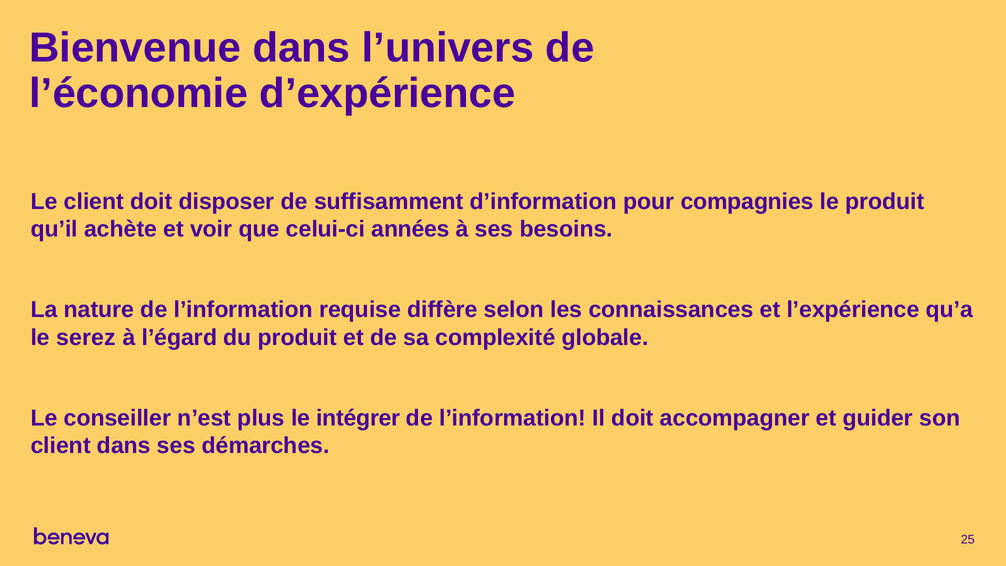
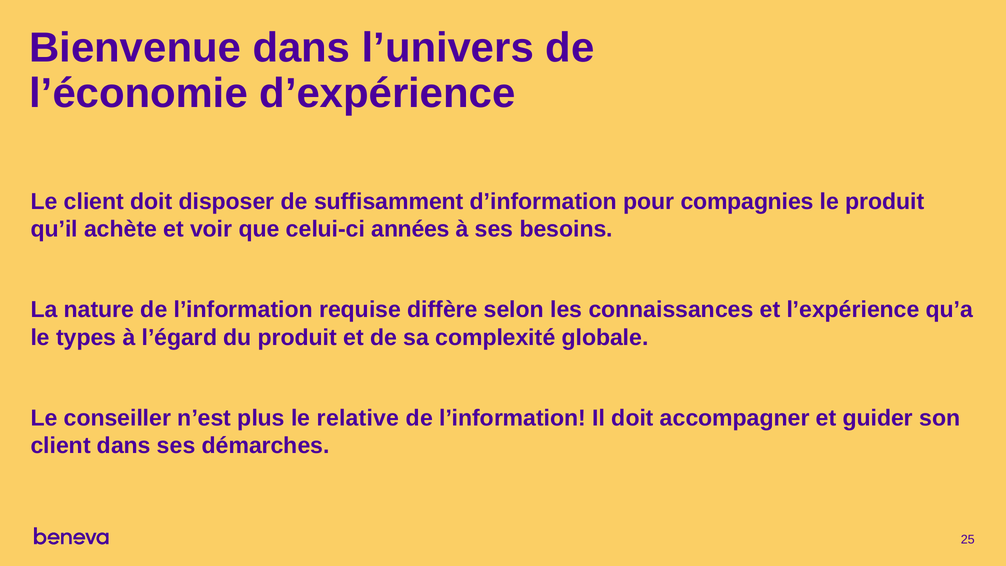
serez: serez -> types
intégrer: intégrer -> relative
